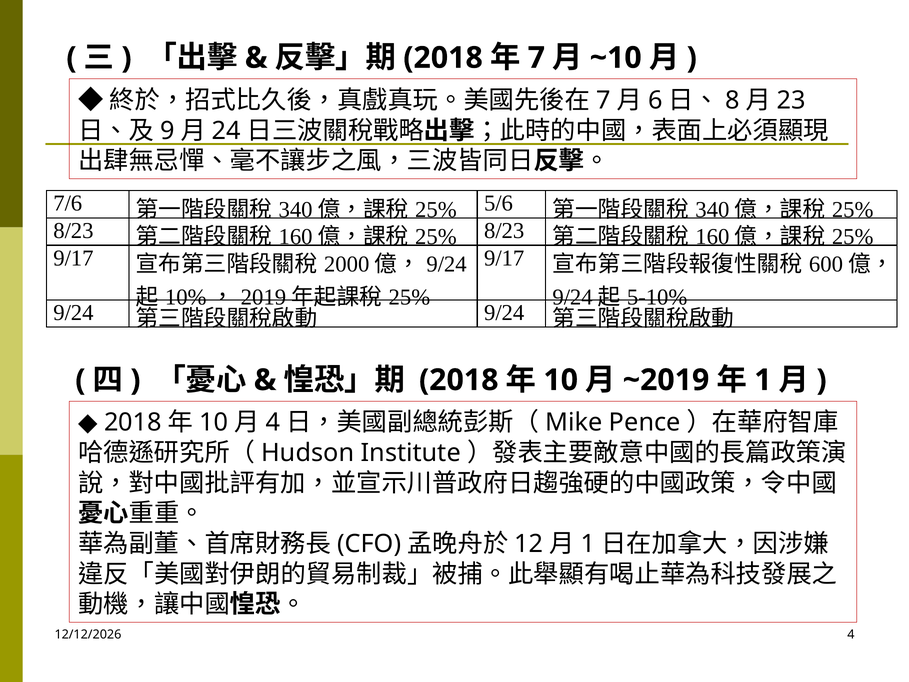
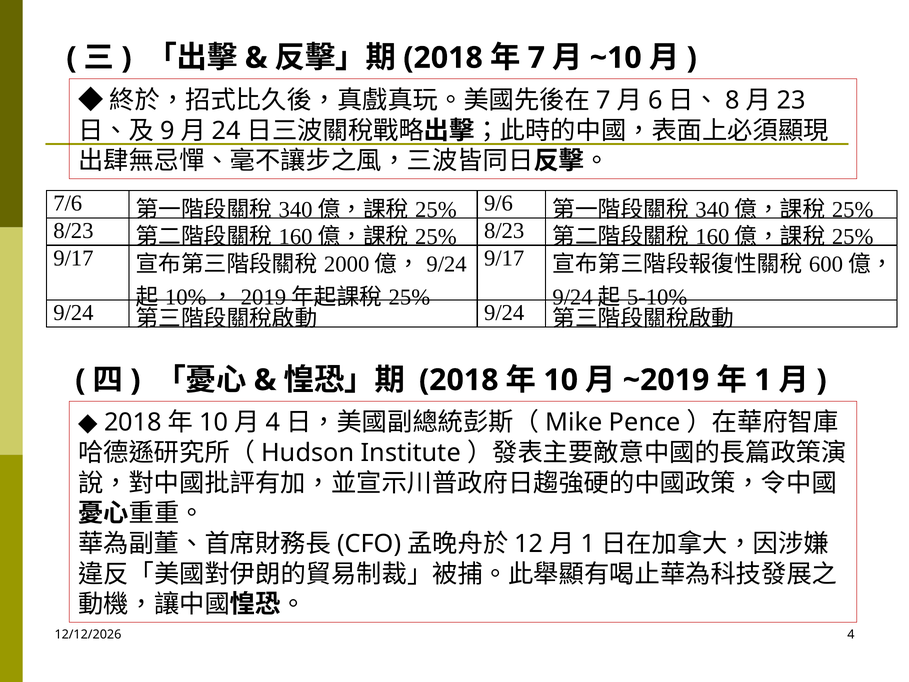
5/6: 5/6 -> 9/6
